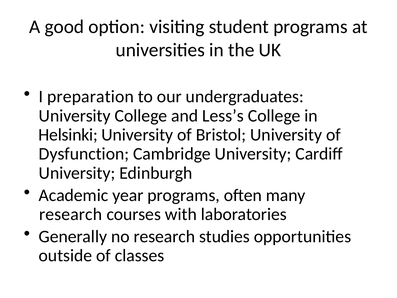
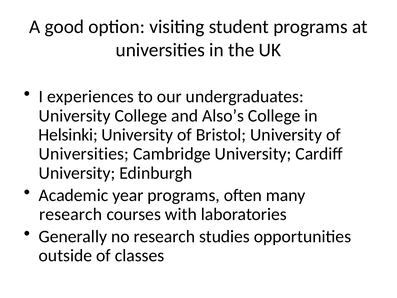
preparation: preparation -> experiences
Less’s: Less’s -> Also’s
Dysfunction at (84, 154): Dysfunction -> Universities
